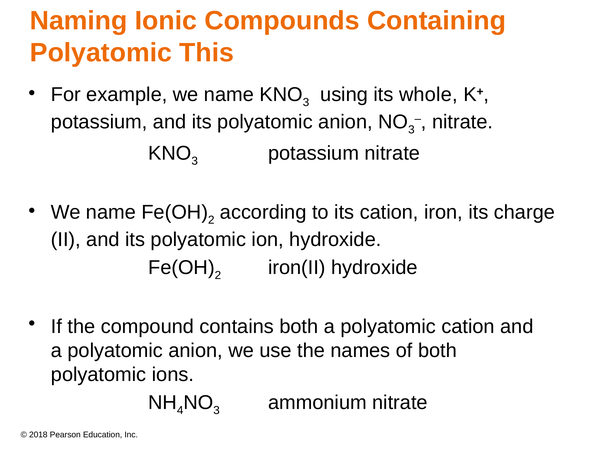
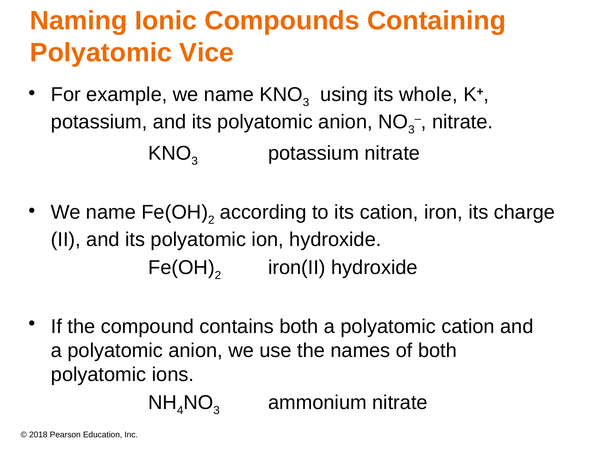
This: This -> Vice
